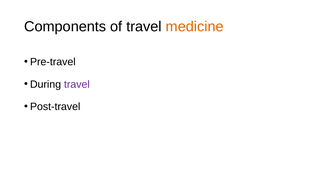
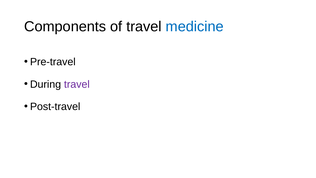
medicine colour: orange -> blue
